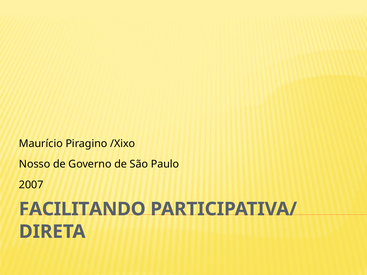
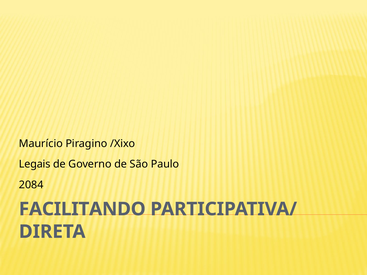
Nosso: Nosso -> Legais
2007: 2007 -> 2084
